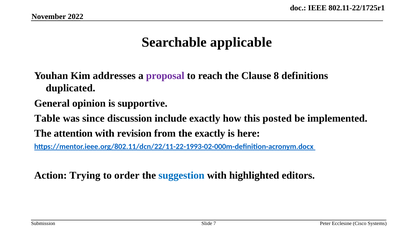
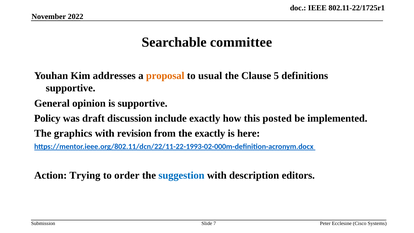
applicable: applicable -> committee
proposal colour: purple -> orange
reach: reach -> usual
8: 8 -> 5
duplicated at (71, 88): duplicated -> supportive
Table: Table -> Policy
since: since -> draft
attention: attention -> graphics
highlighted: highlighted -> description
